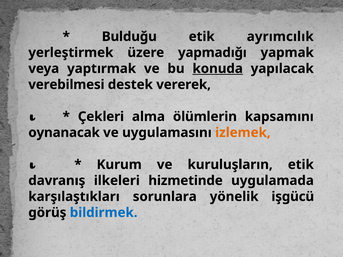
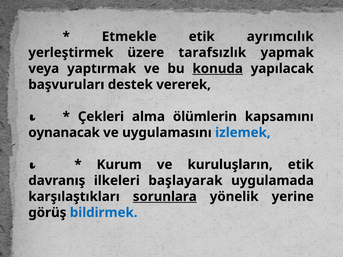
Bulduğu: Bulduğu -> Etmekle
yapmadığı: yapmadığı -> tarafsızlık
verebilmesi: verebilmesi -> başvuruları
izlemek colour: orange -> blue
hizmetinde: hizmetinde -> başlayarak
sorunlara underline: none -> present
işgücü: işgücü -> yerine
